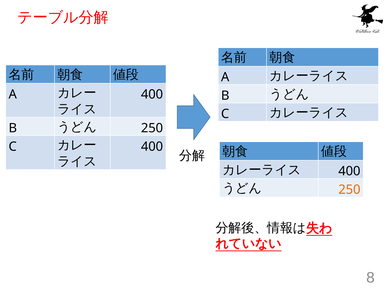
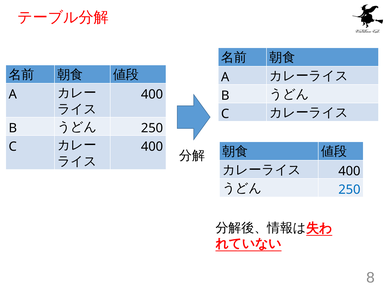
250 at (349, 190) colour: orange -> blue
